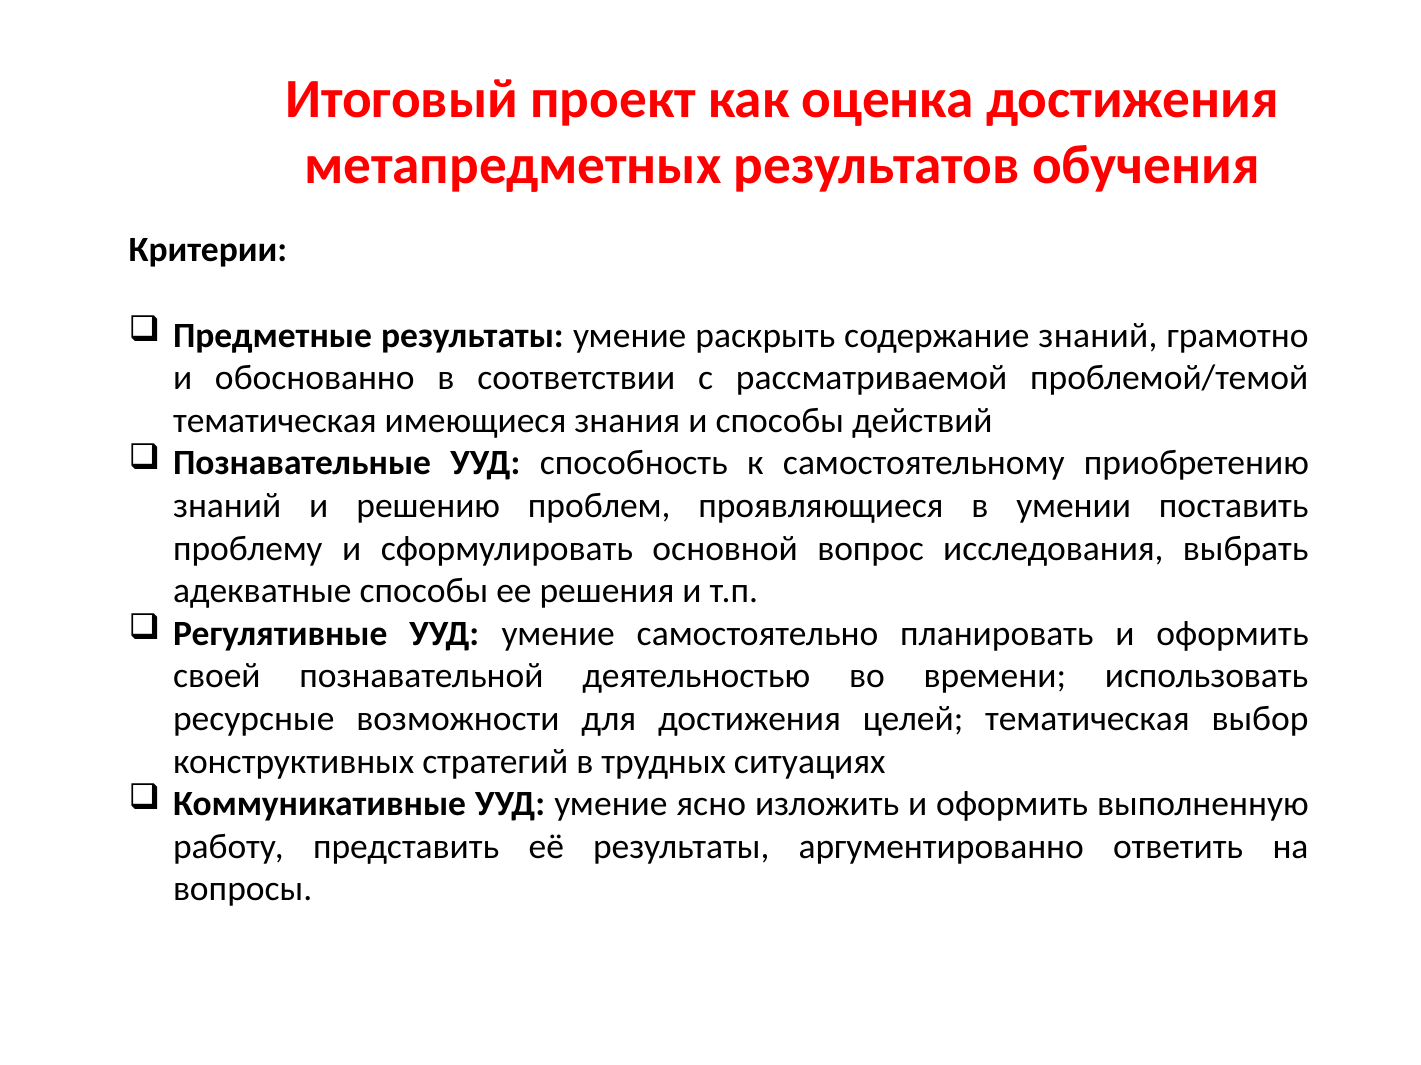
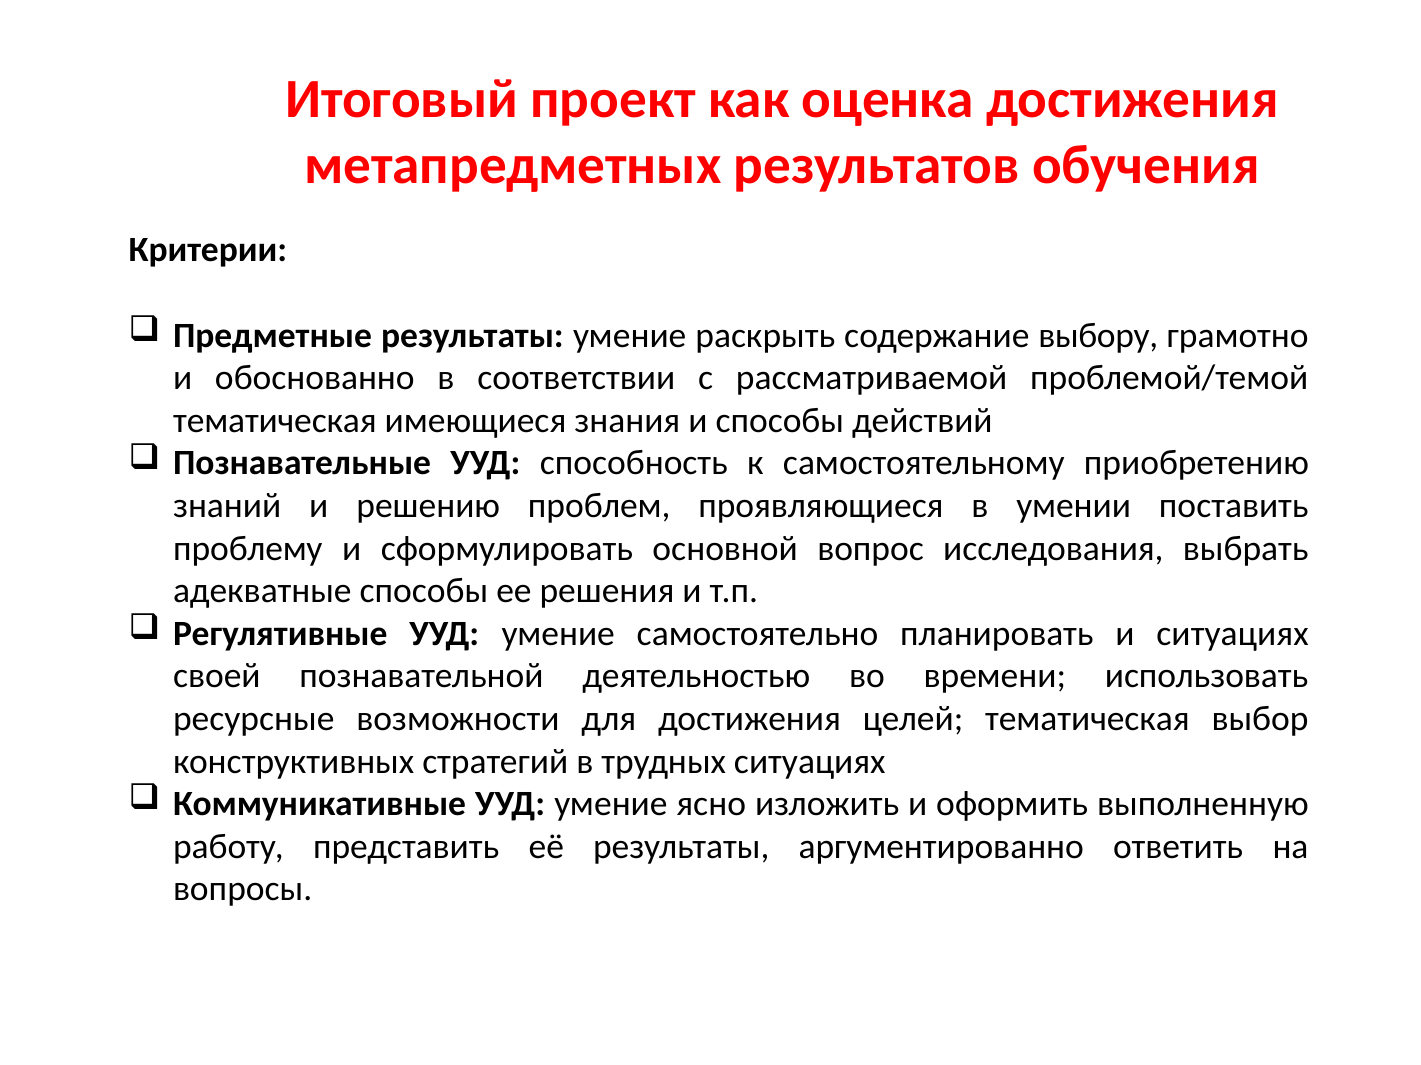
содержание знаний: знаний -> выбору
планировать и оформить: оформить -> ситуациях
